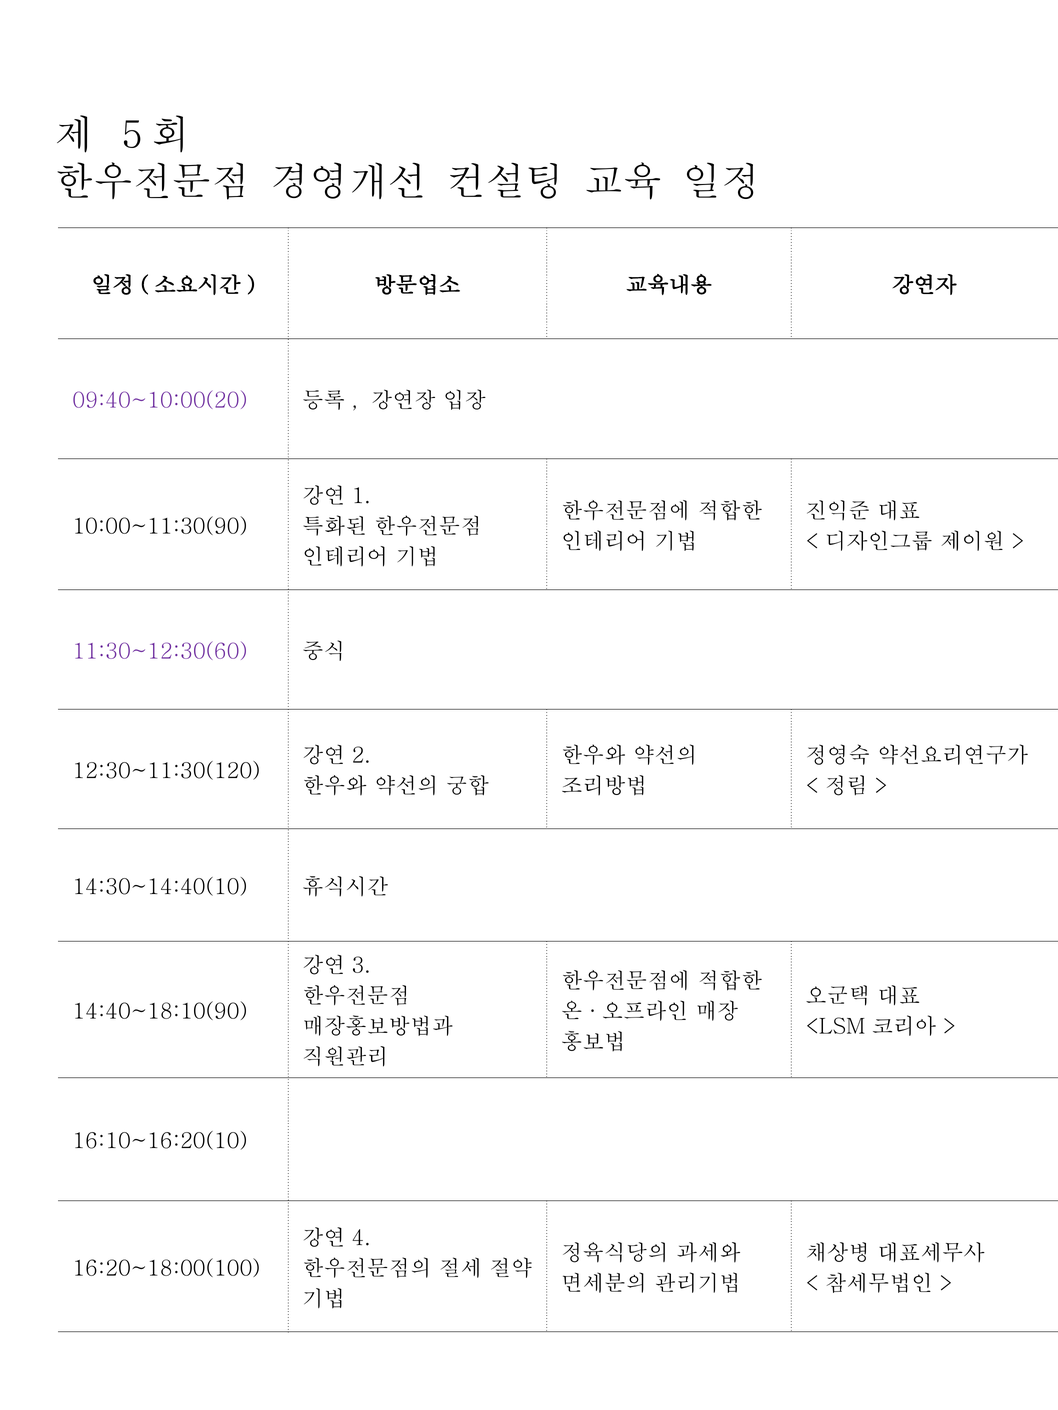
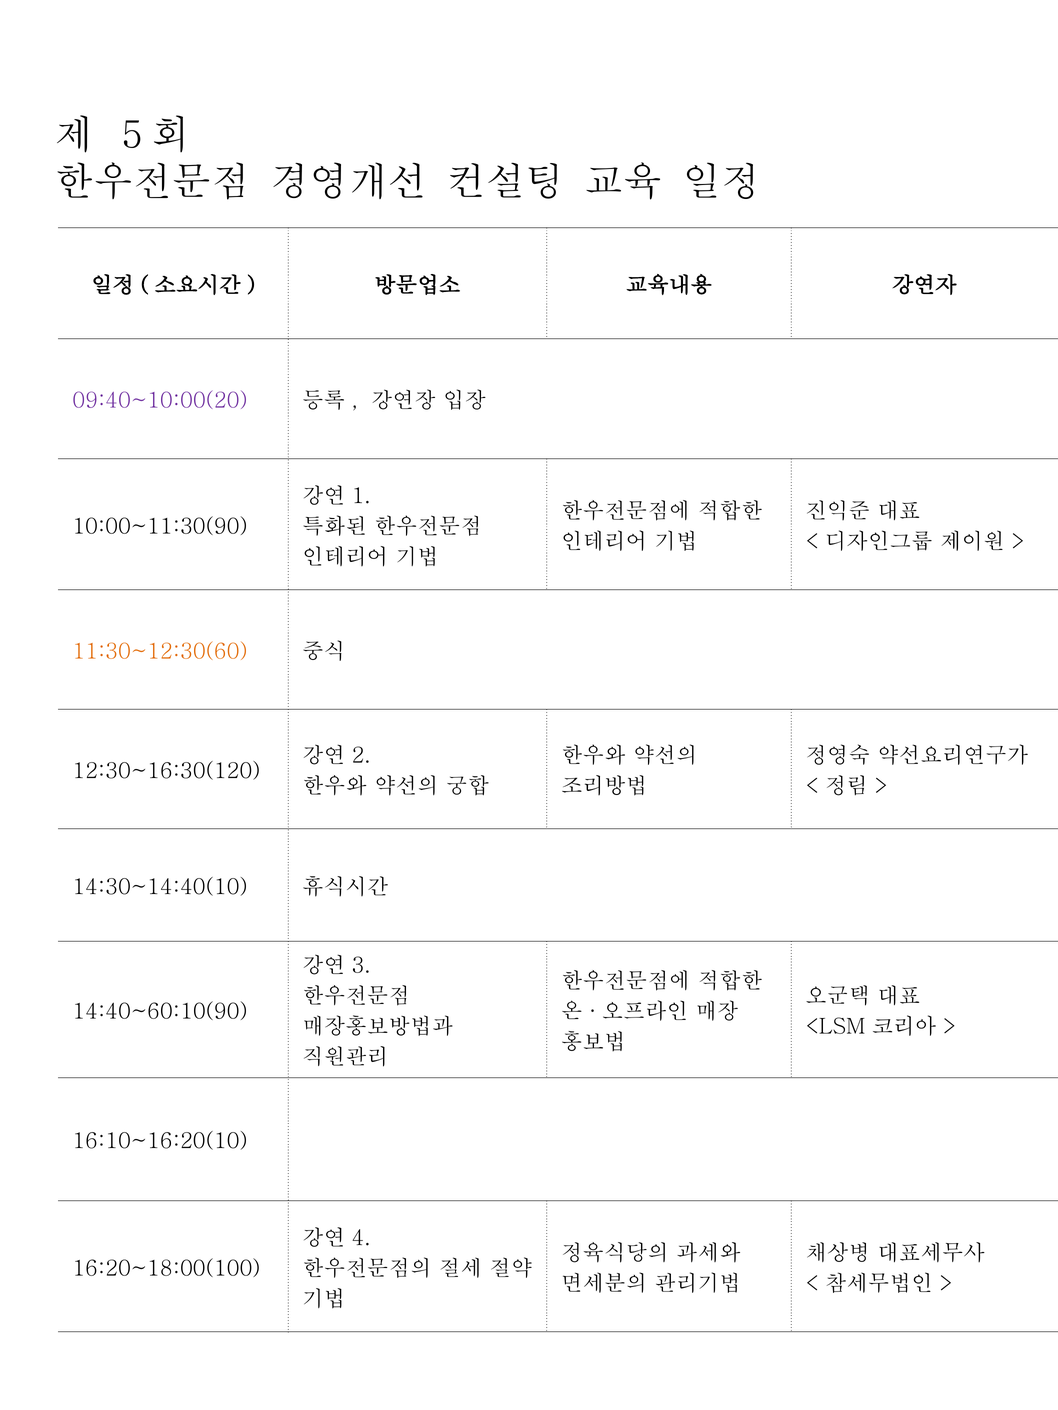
11:30~12:30(60 colour: purple -> orange
12:30~11:30(120: 12:30~11:30(120 -> 12:30~16:30(120
14:40~18:10(90: 14:40~18:10(90 -> 14:40~60:10(90
